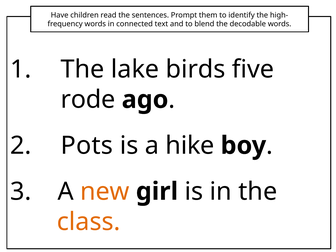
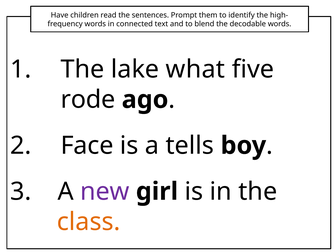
birds: birds -> what
Pots: Pots -> Face
hike: hike -> tells
new colour: orange -> purple
